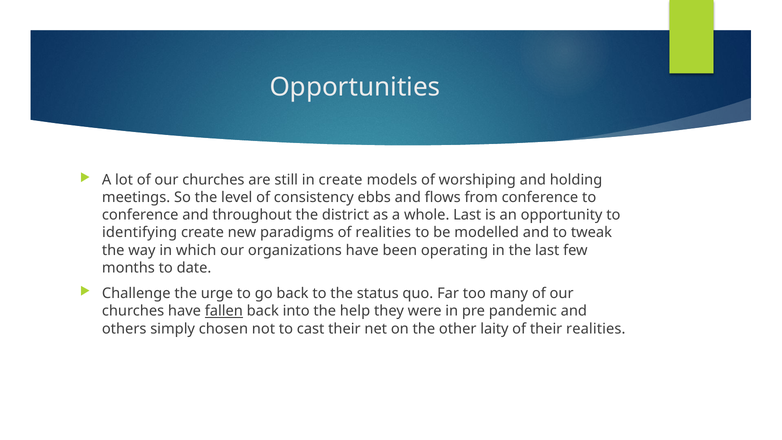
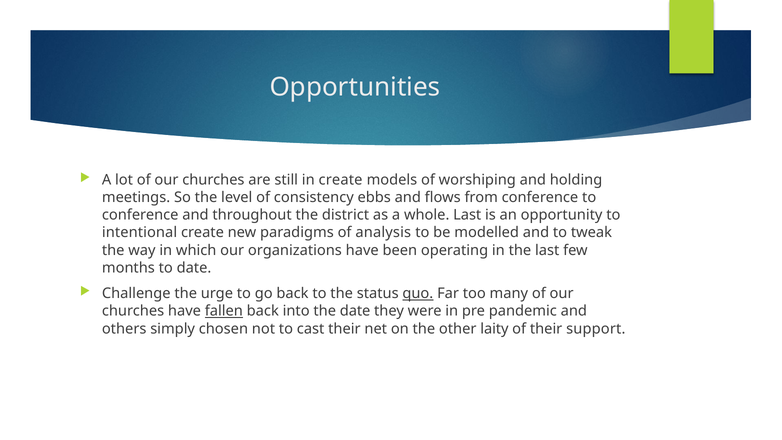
identifying: identifying -> intentional
of realities: realities -> analysis
quo underline: none -> present
the help: help -> date
their realities: realities -> support
